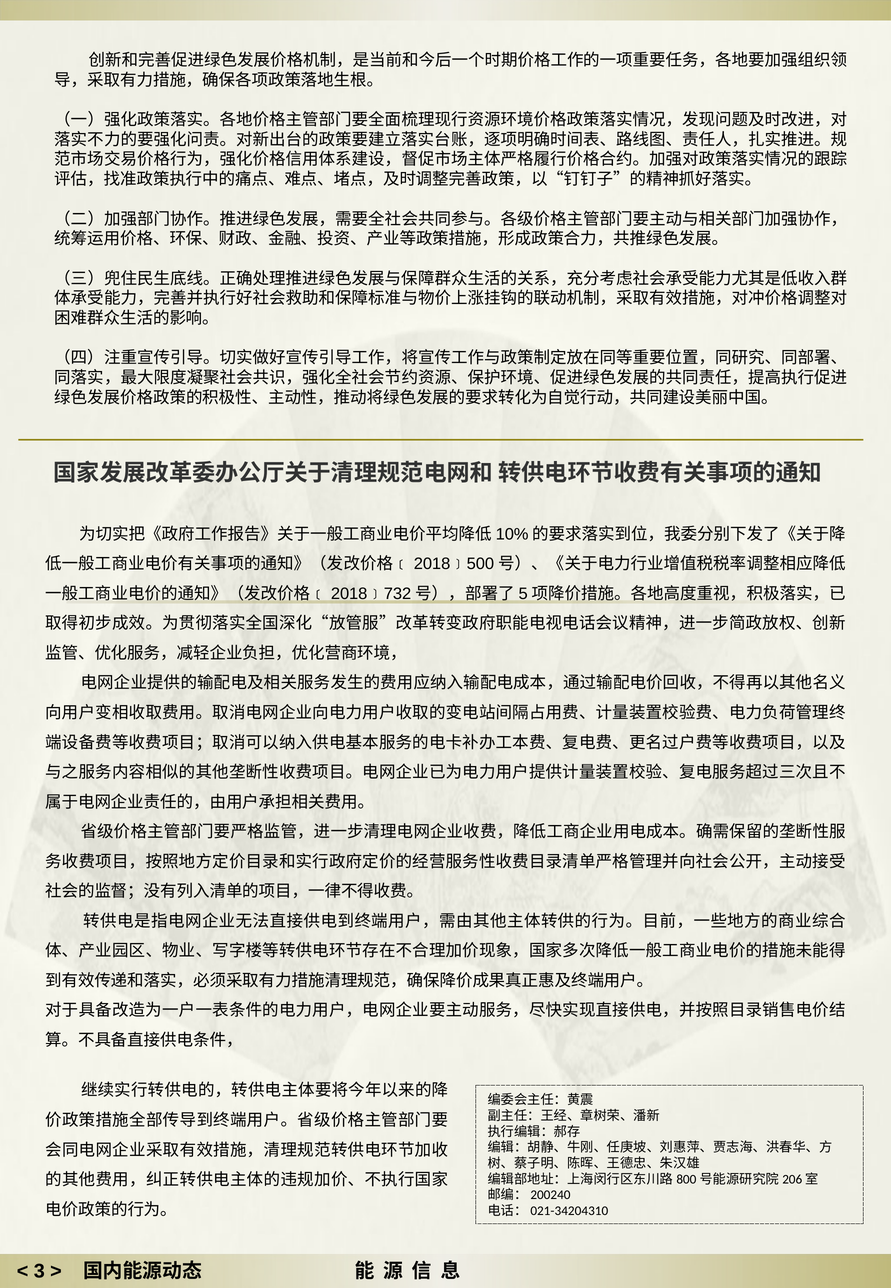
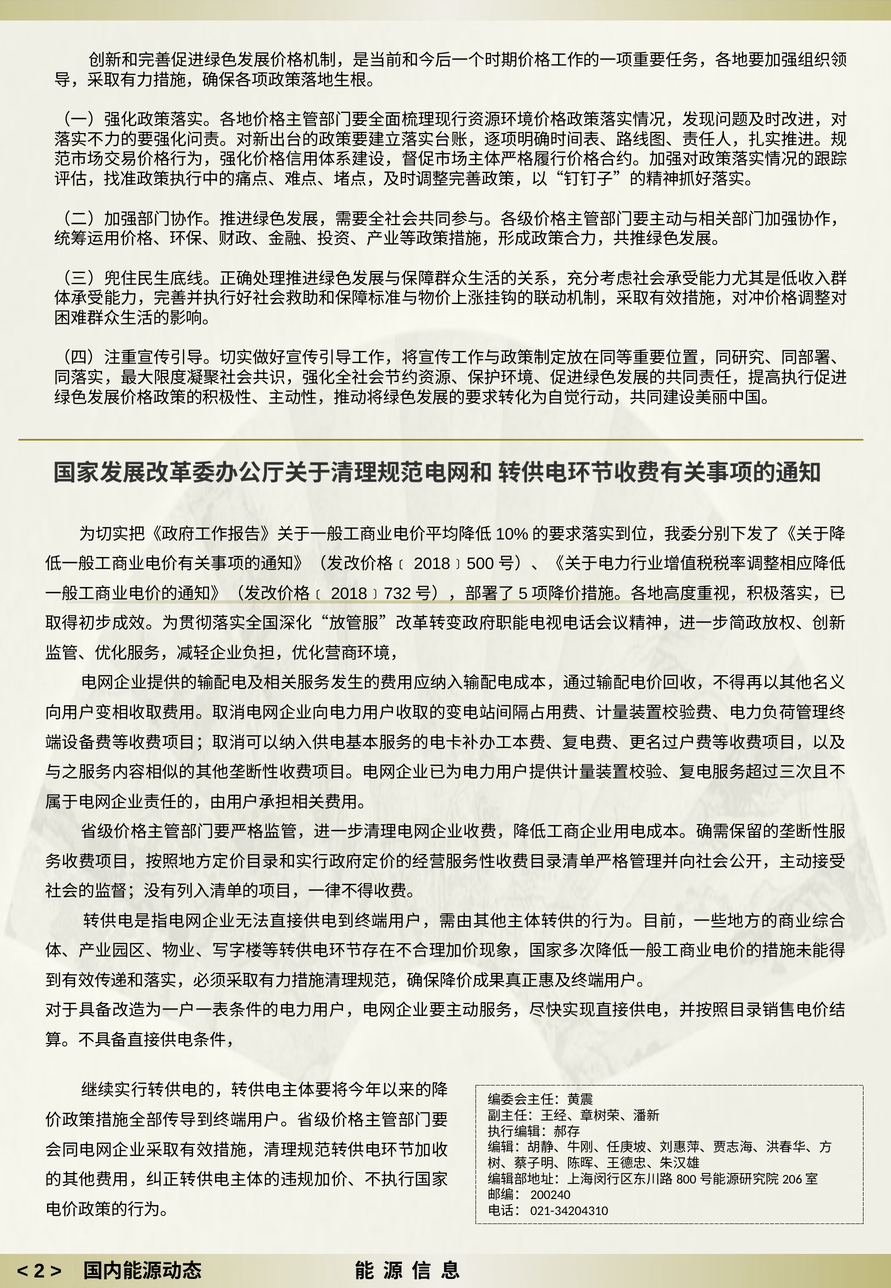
3: 3 -> 2
